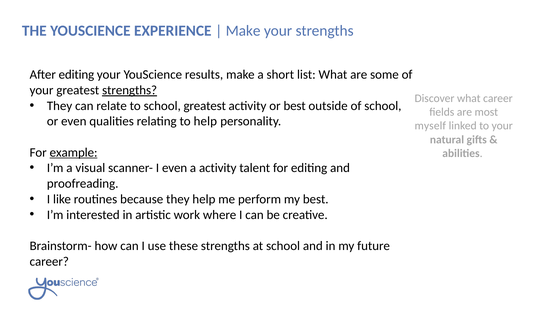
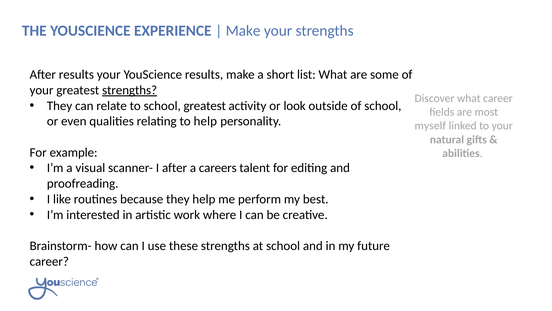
After editing: editing -> results
or best: best -> look
example underline: present -> none
I even: even -> after
a activity: activity -> careers
